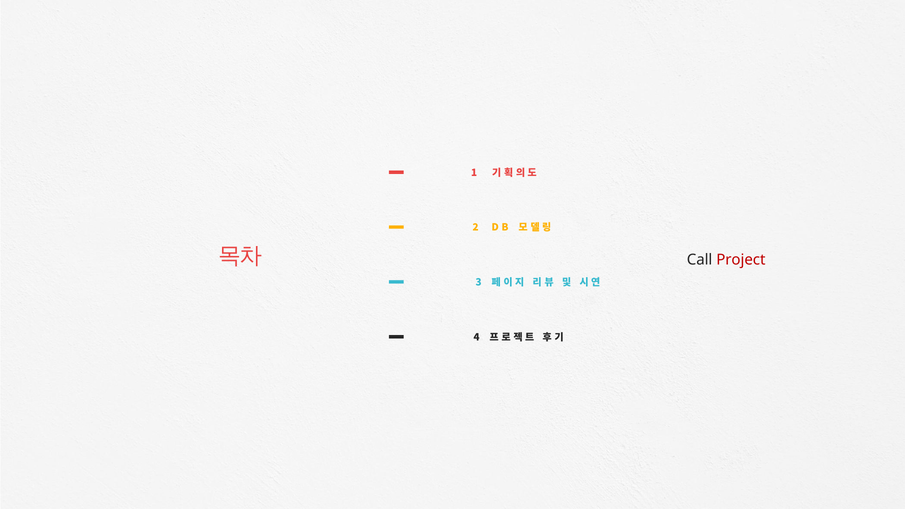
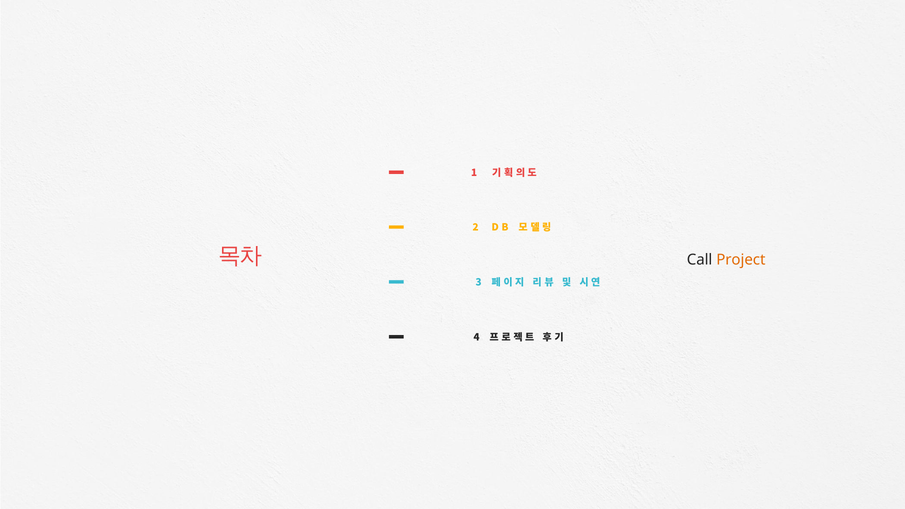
Project colour: red -> orange
